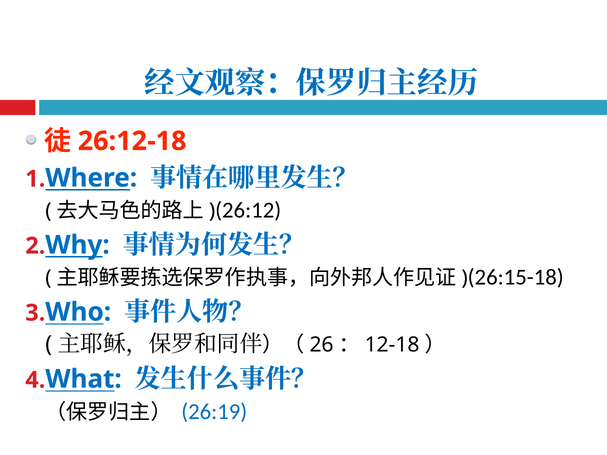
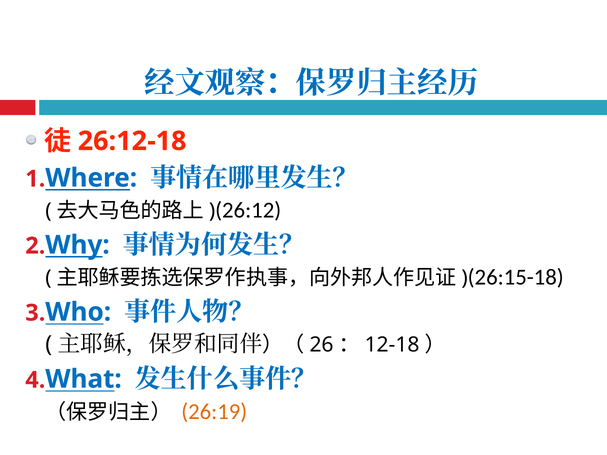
26:19 colour: blue -> orange
